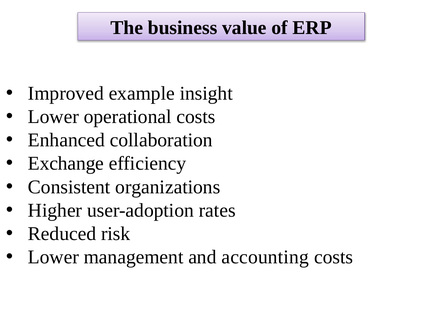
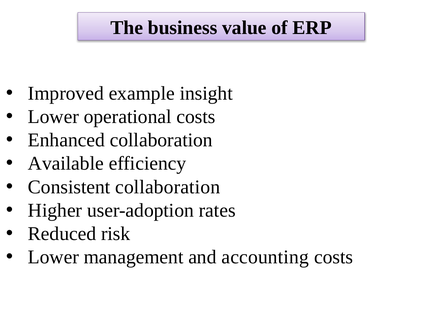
Exchange: Exchange -> Available
Consistent organizations: organizations -> collaboration
